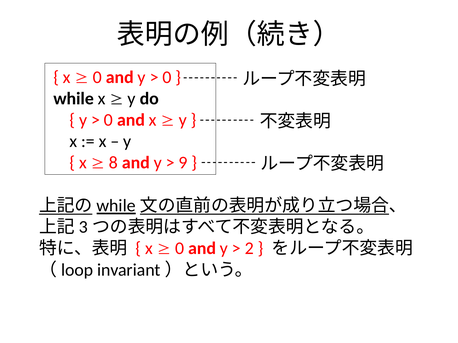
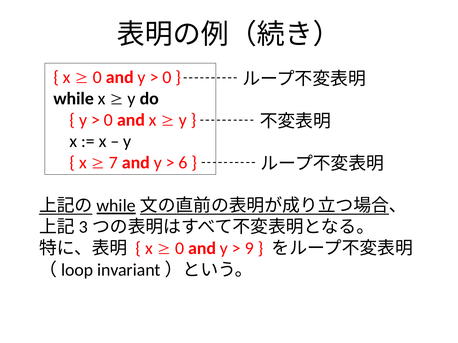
8: 8 -> 7
9: 9 -> 6
2: 2 -> 9
